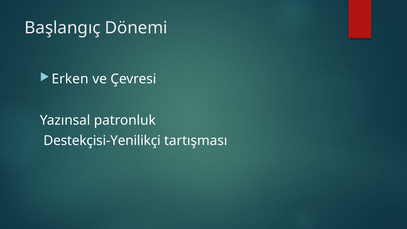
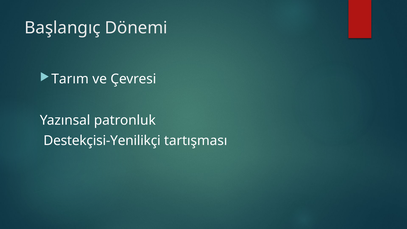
Erken: Erken -> Tarım
